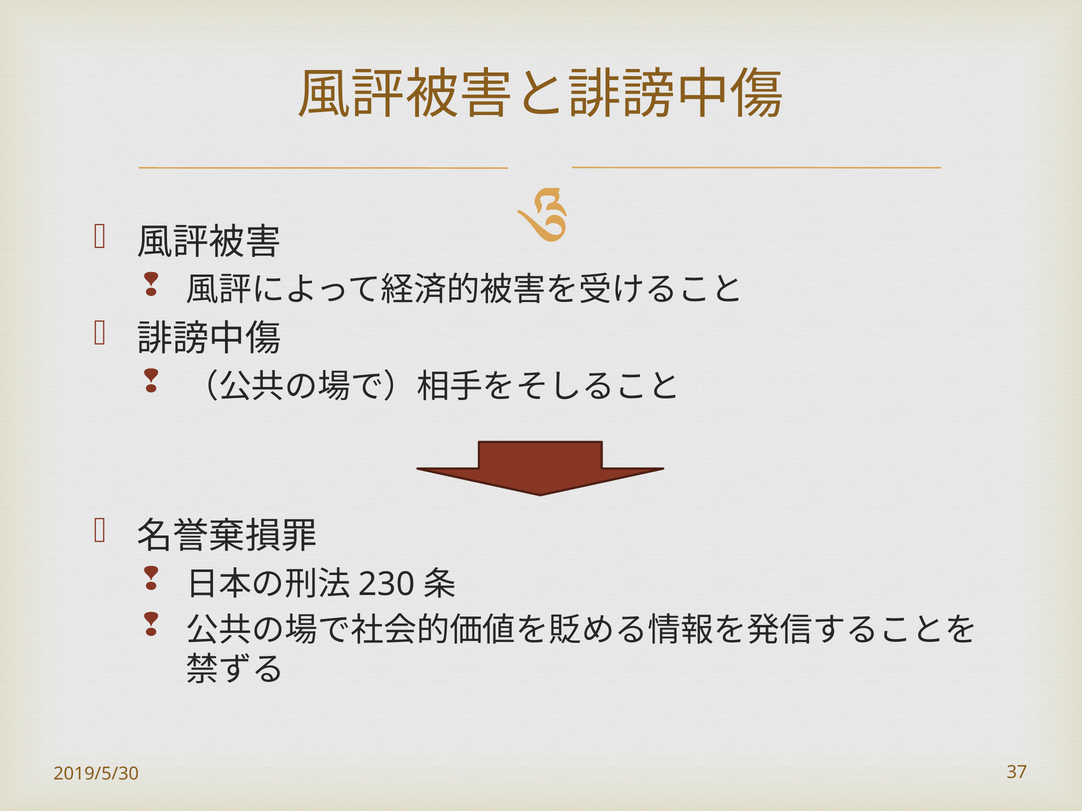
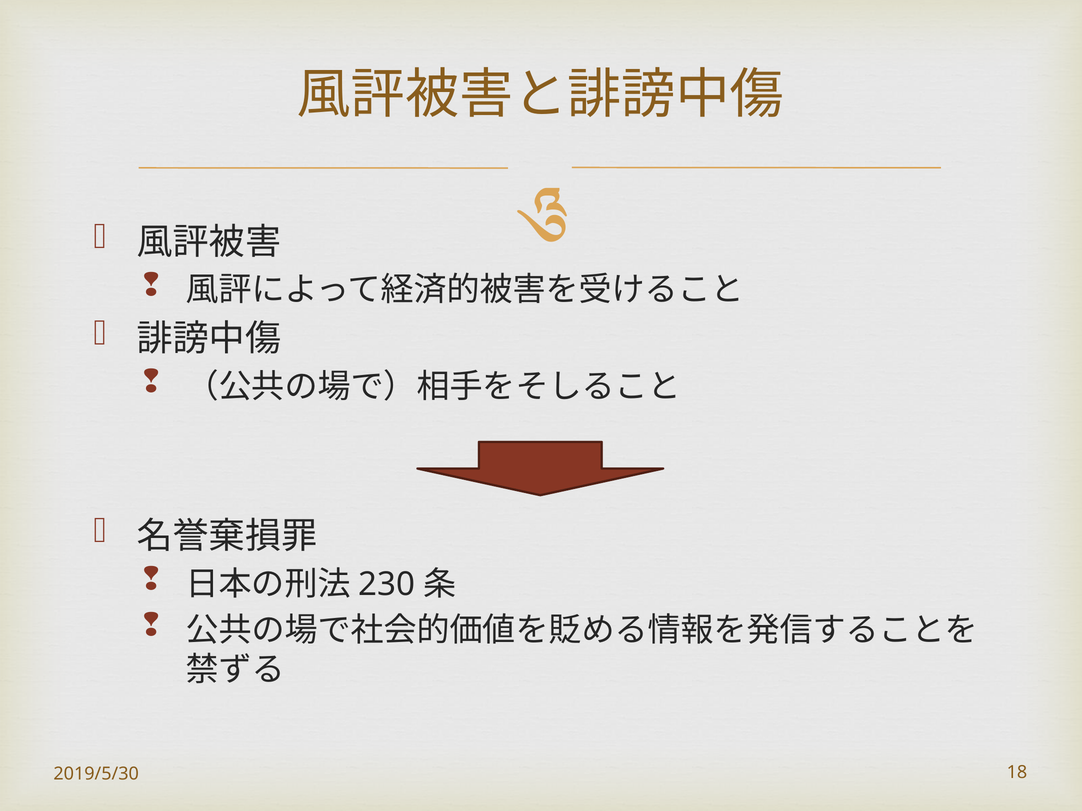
37: 37 -> 18
